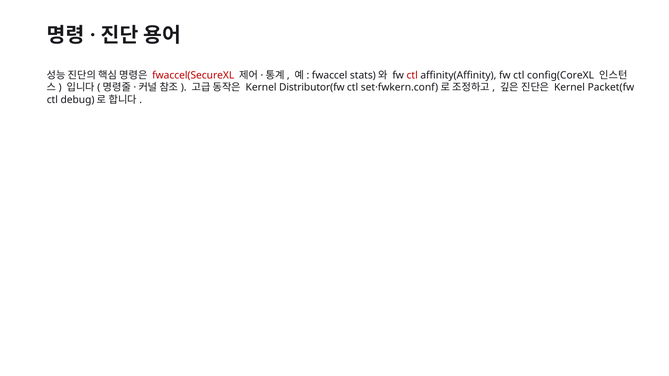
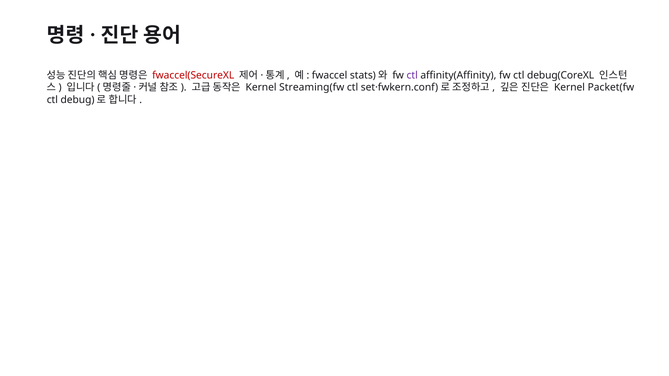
ctl at (412, 75) colour: red -> purple
config(CoreXL: config(CoreXL -> debug(CoreXL
Distributor(fw: Distributor(fw -> Streaming(fw
